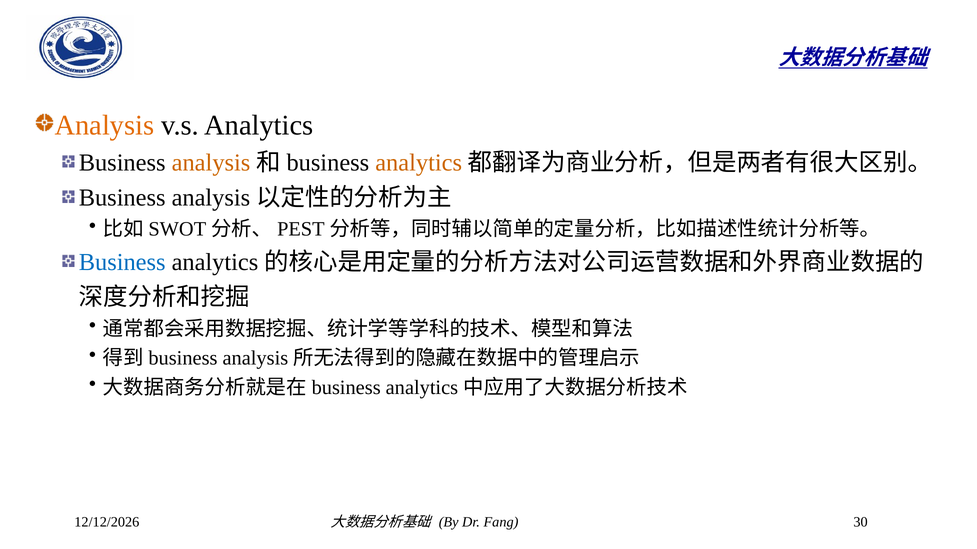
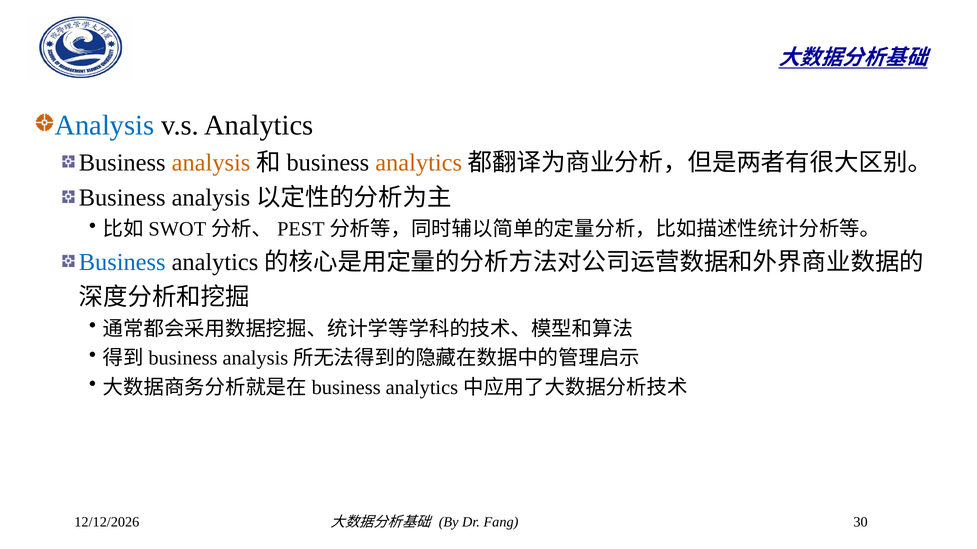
Analysis colour: orange -> blue
